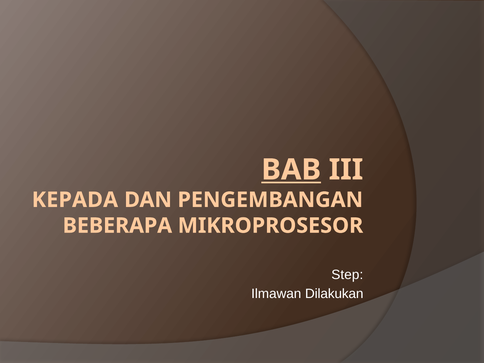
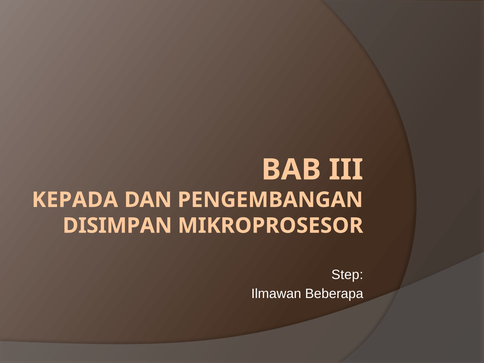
BAB underline: present -> none
BEBERAPA: BEBERAPA -> DISIMPAN
Dilakukan: Dilakukan -> Beberapa
